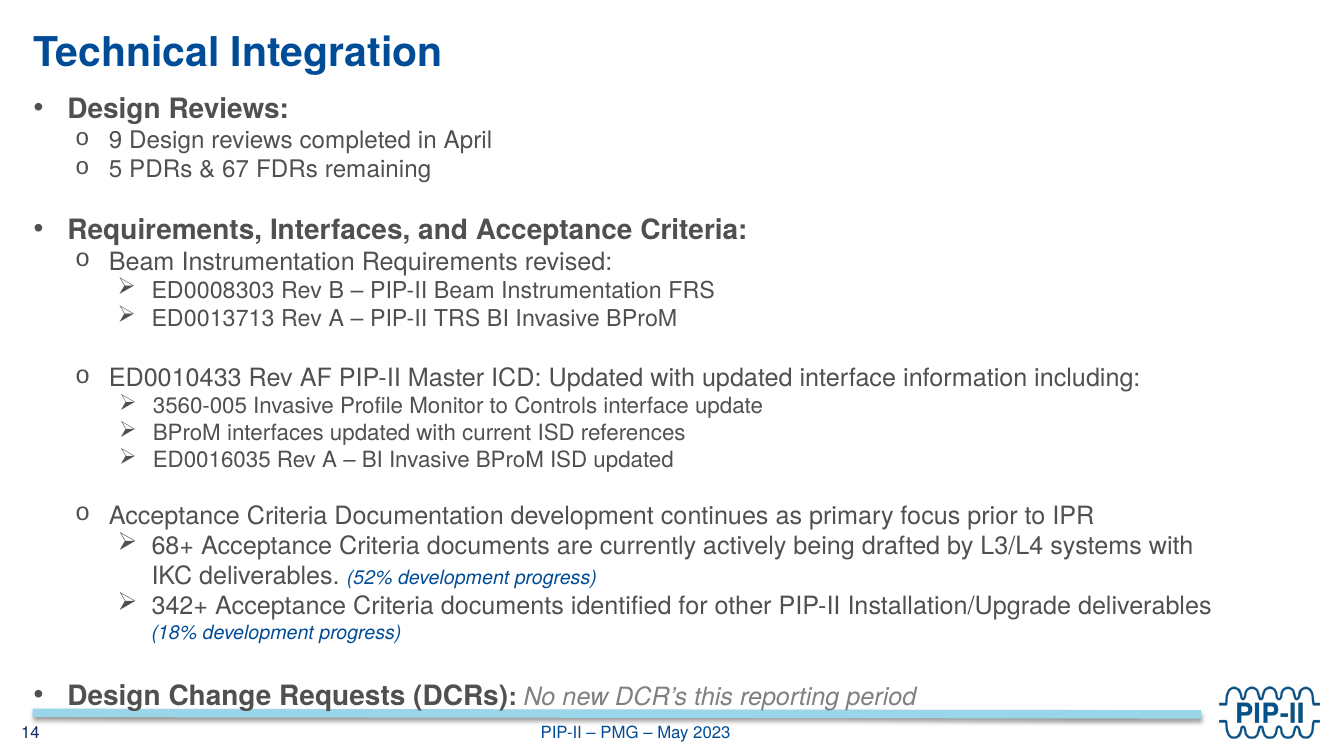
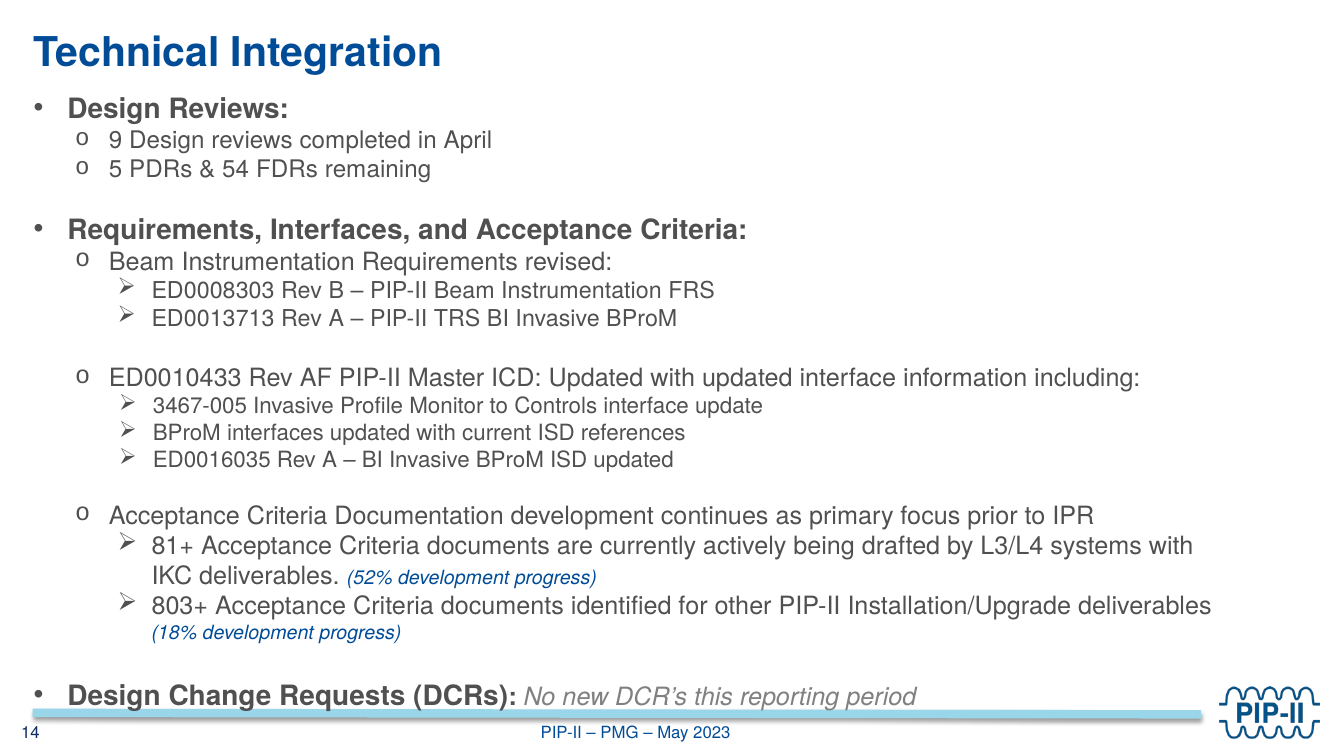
67: 67 -> 54
3560-005: 3560-005 -> 3467-005
68+: 68+ -> 81+
342+: 342+ -> 803+
